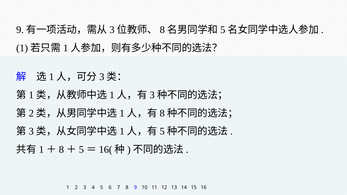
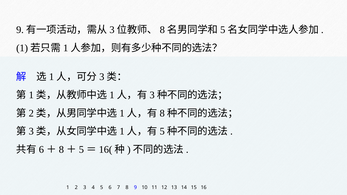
1 at (41, 150): 1 -> 6
